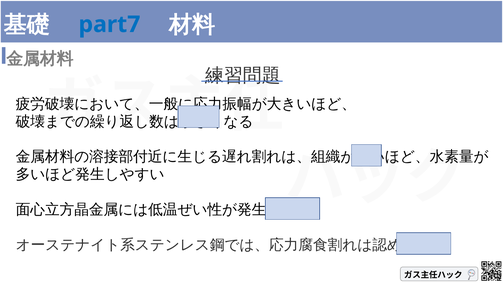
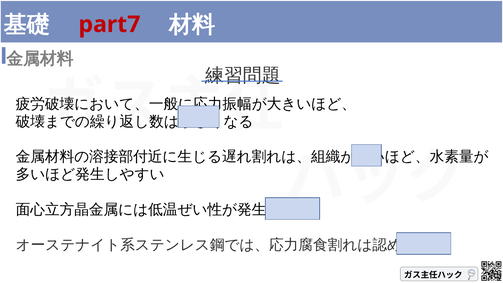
part7 colour: blue -> red
